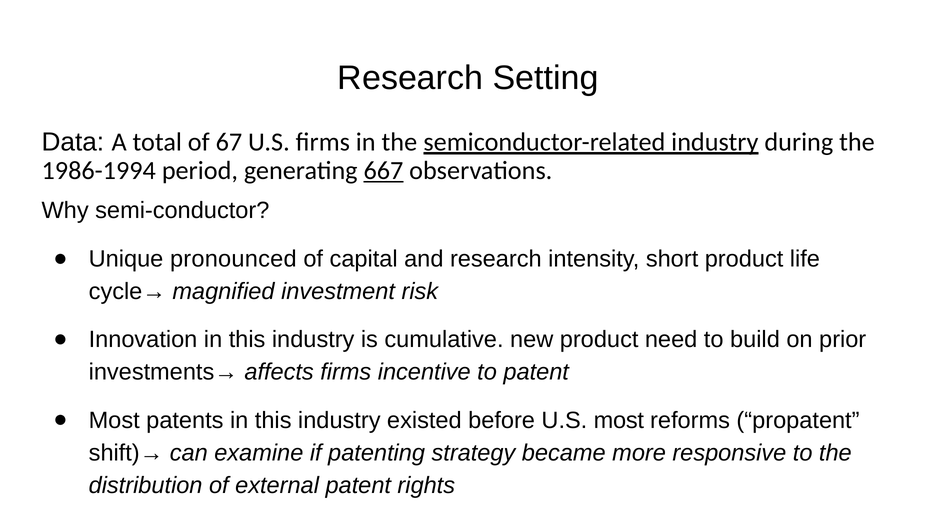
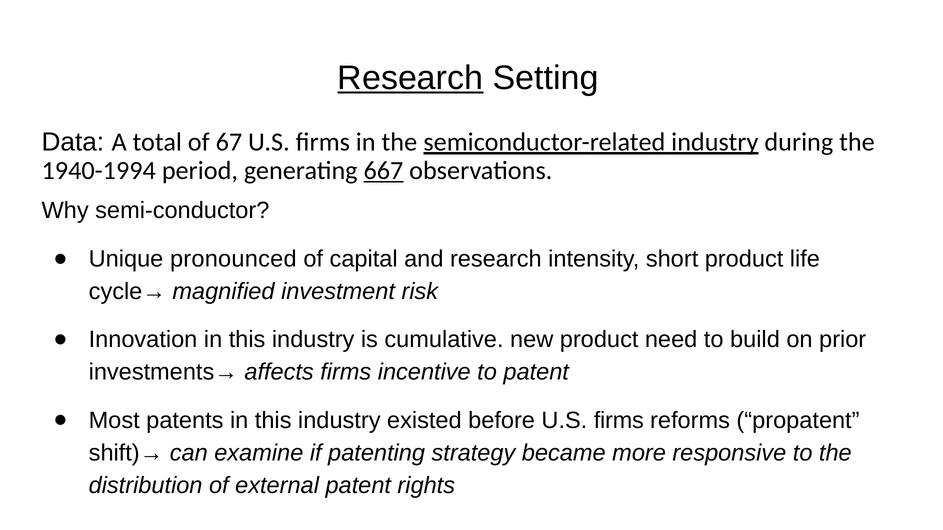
Research at (410, 78) underline: none -> present
1986-1994: 1986-1994 -> 1940-1994
before U.S most: most -> firms
